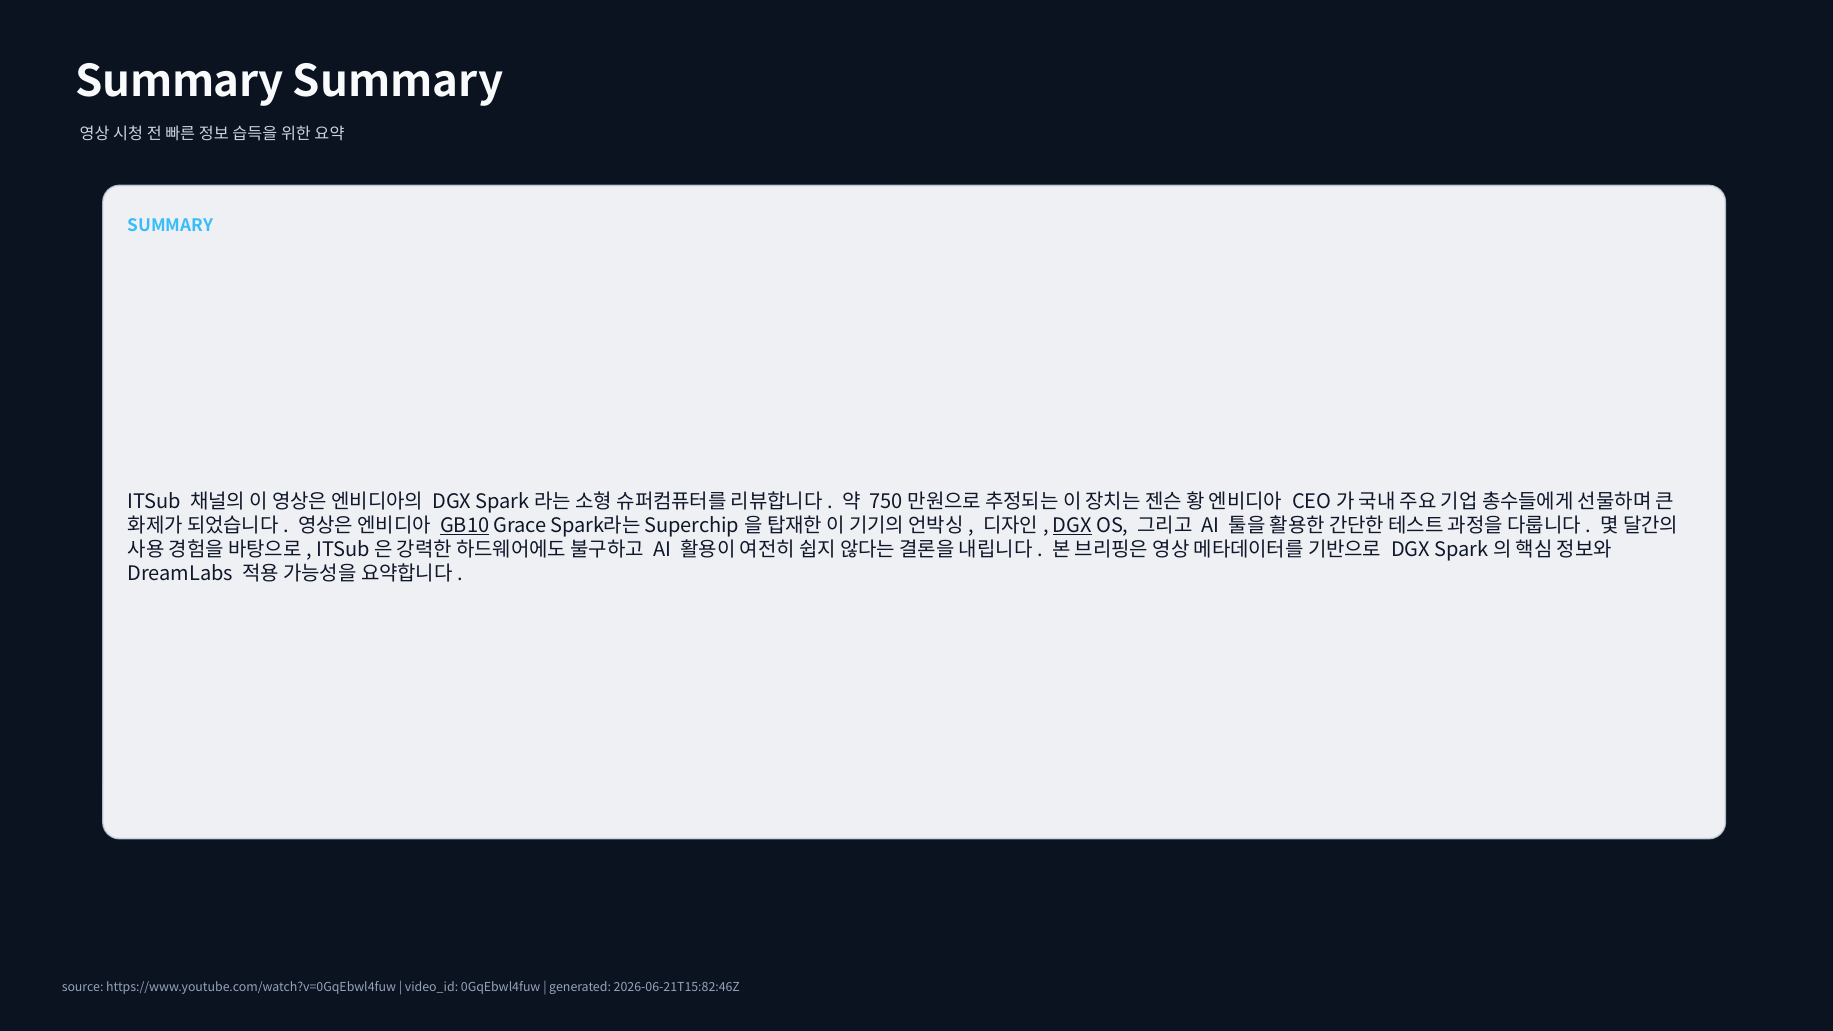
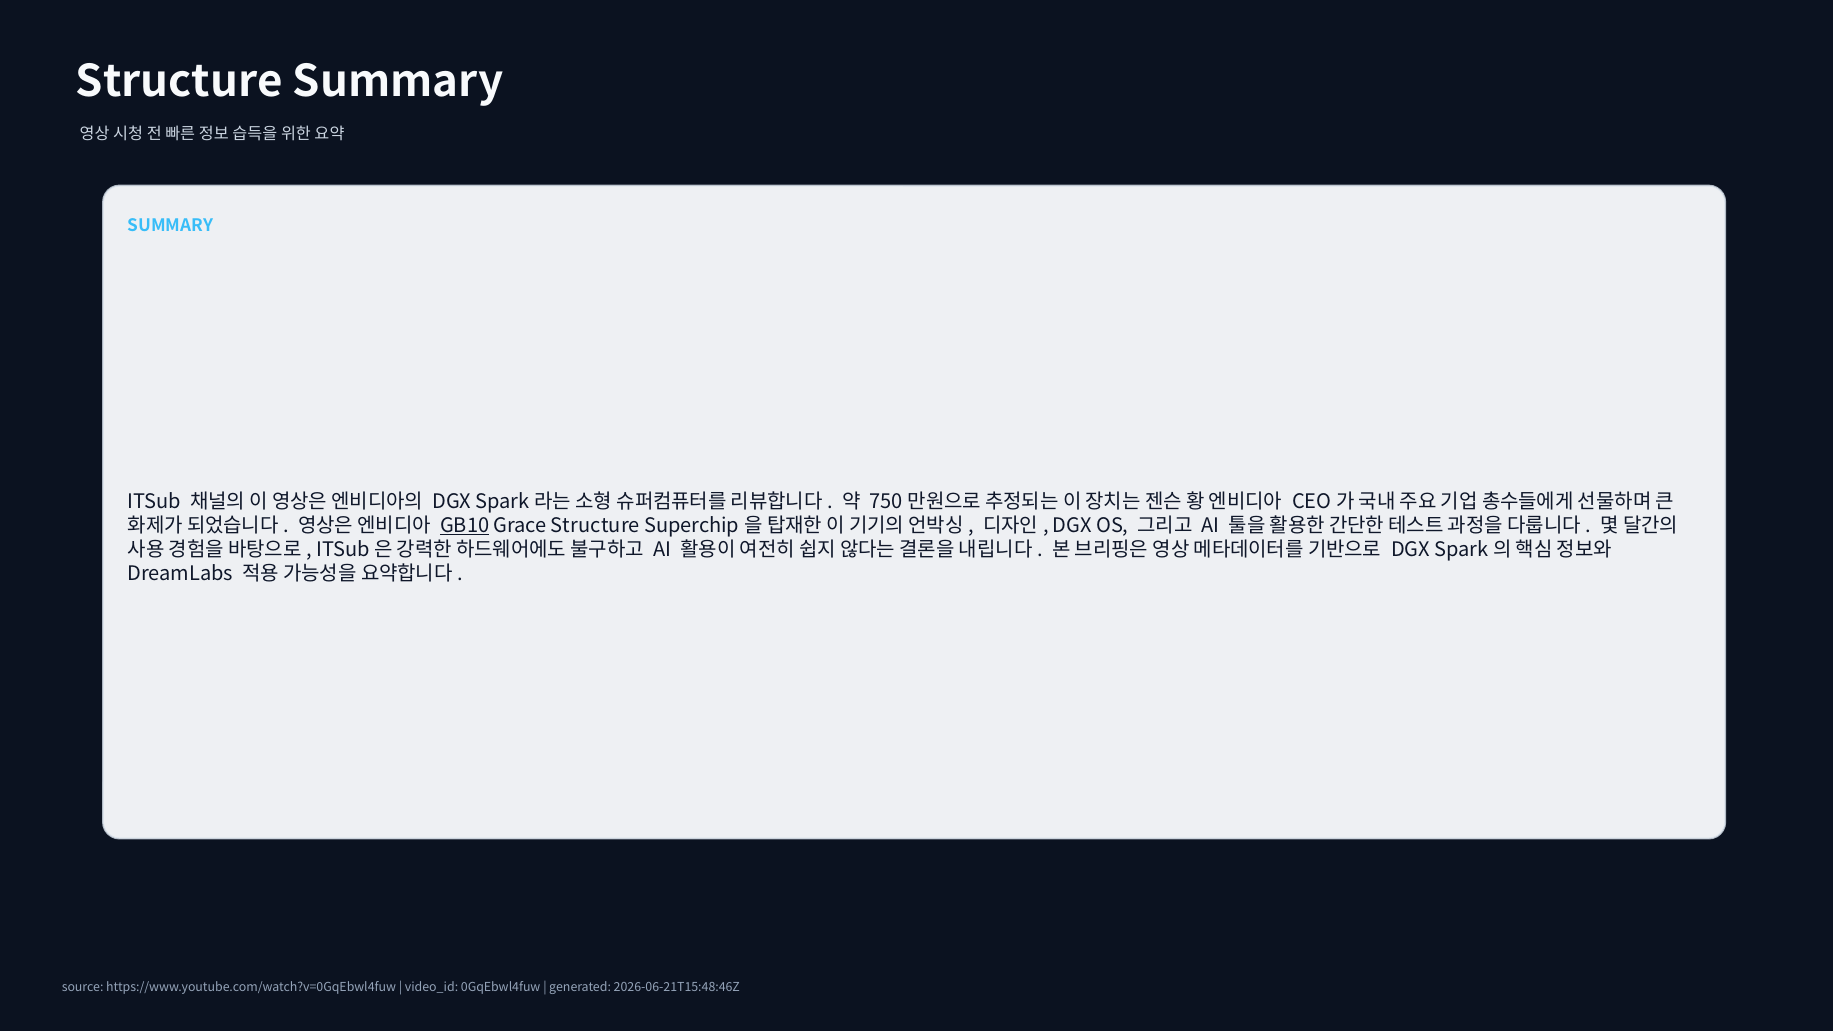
Summary at (180, 82): Summary -> Structure
Grace Spark라는: Spark라는 -> Structure
DGX at (1072, 526) underline: present -> none
2026-06-21T15:82:46Z: 2026-06-21T15:82:46Z -> 2026-06-21T15:48:46Z
